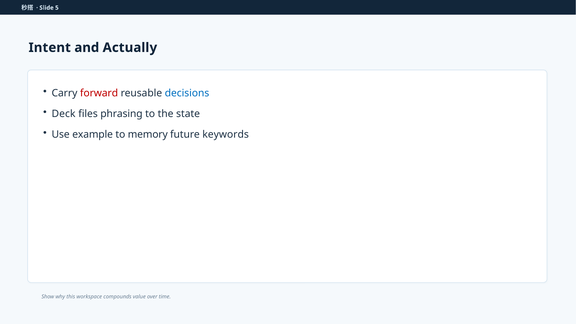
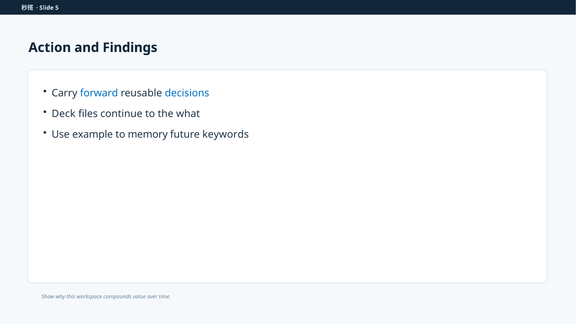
Intent: Intent -> Action
Actually: Actually -> Findings
forward colour: red -> blue
phrasing: phrasing -> continue
state: state -> what
